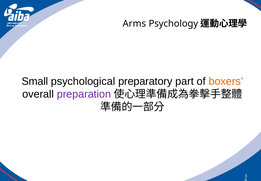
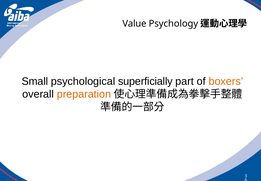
Arms: Arms -> Value
preparatory: preparatory -> superficially
preparation colour: purple -> orange
